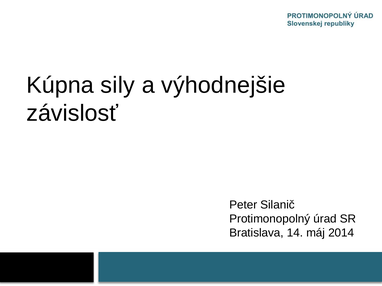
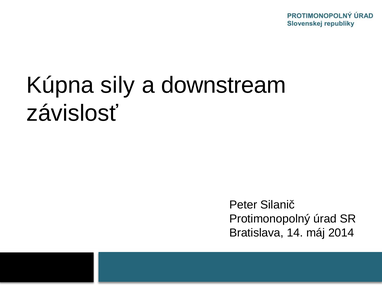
výhodnejšie: výhodnejšie -> downstream
